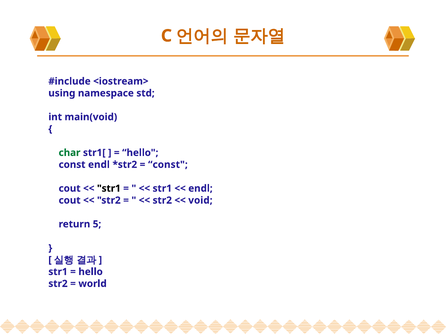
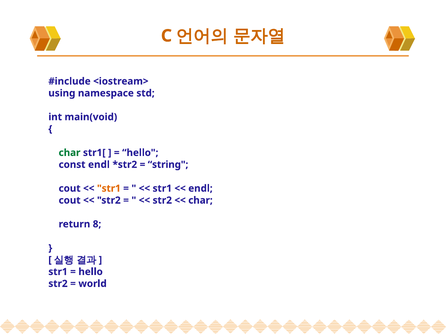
const at (168, 164): const -> string
str1 at (109, 188) colour: black -> orange
void at (200, 200): void -> char
5: 5 -> 8
